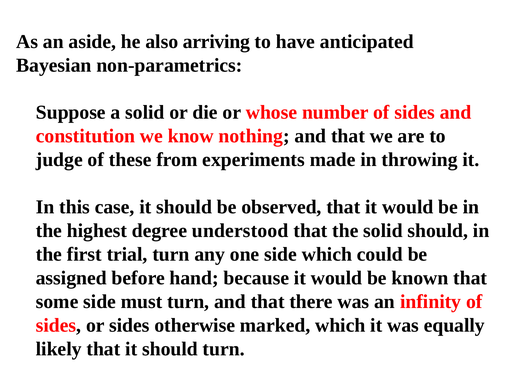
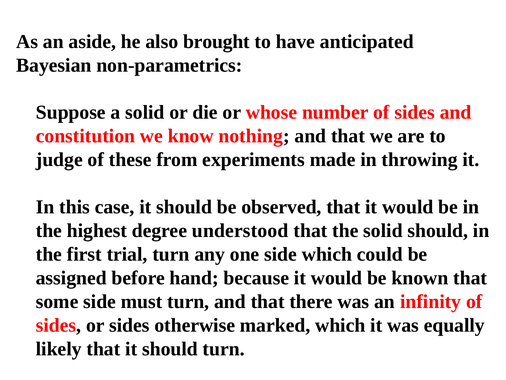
arriving: arriving -> brought
